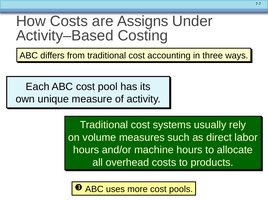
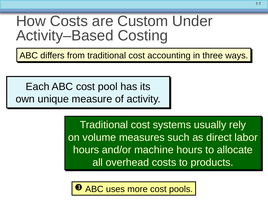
Assigns: Assigns -> Custom
